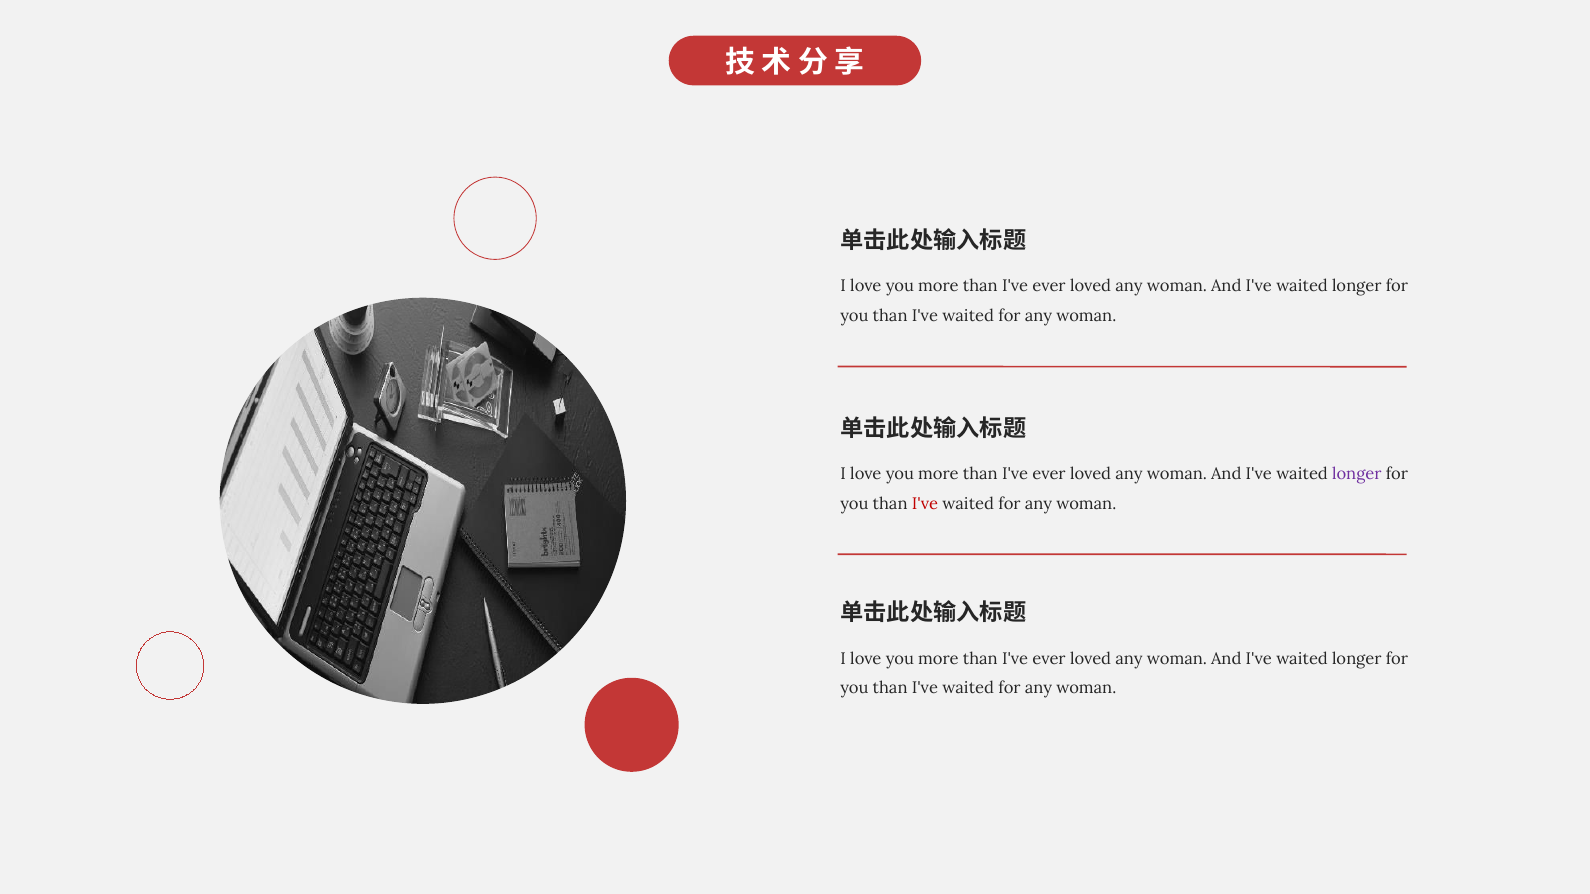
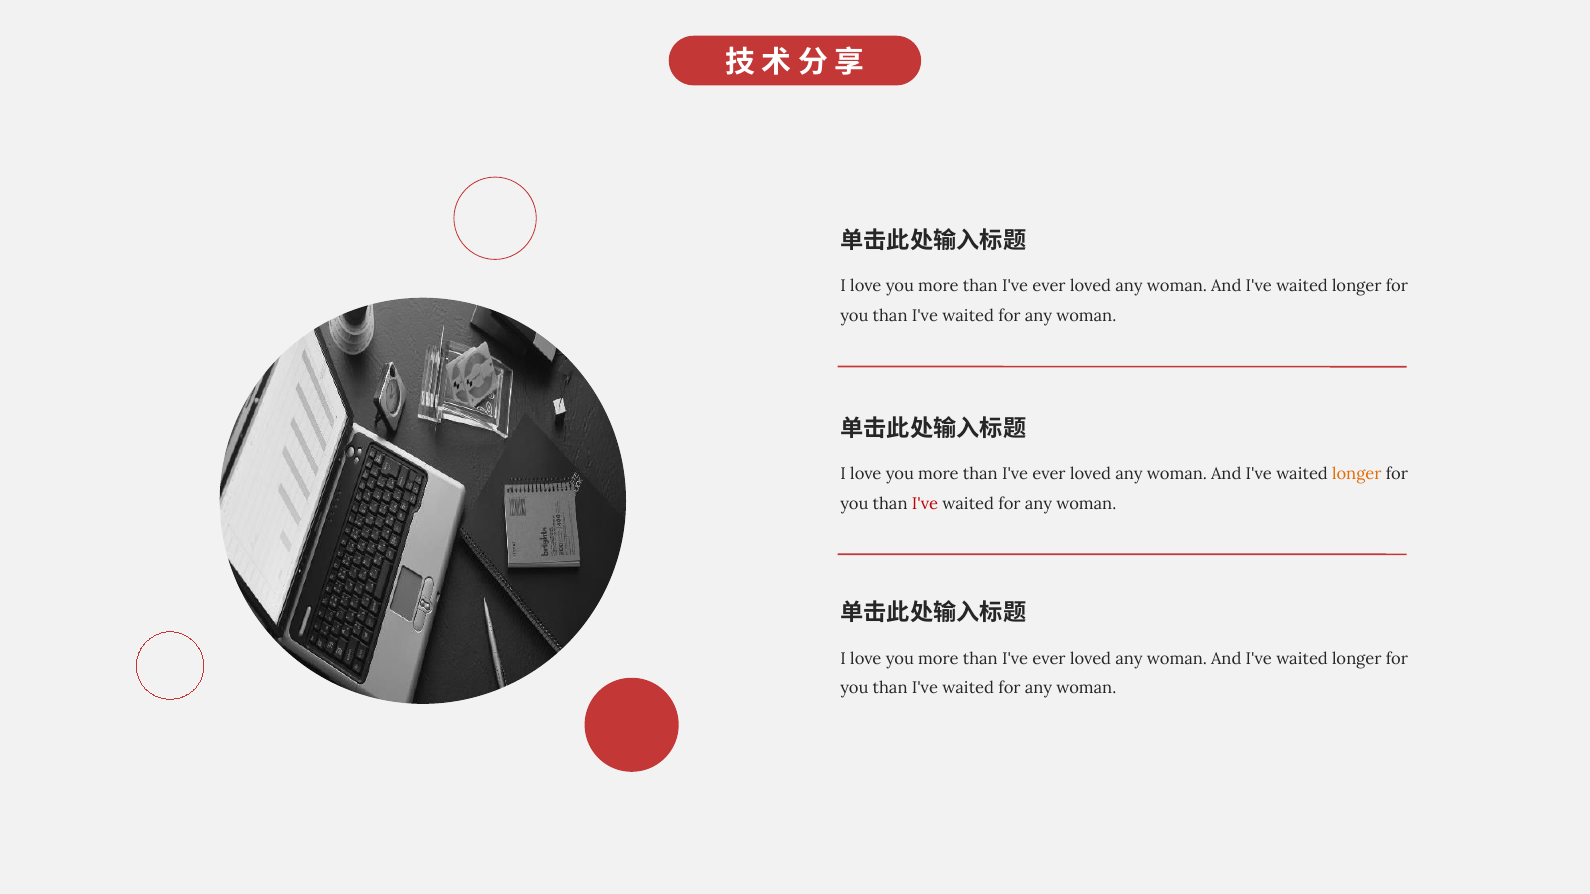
longer at (1357, 474) colour: purple -> orange
